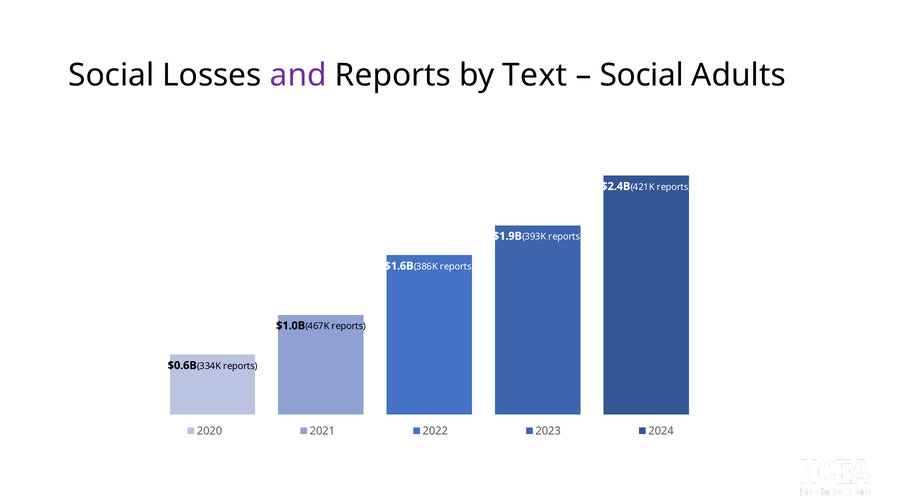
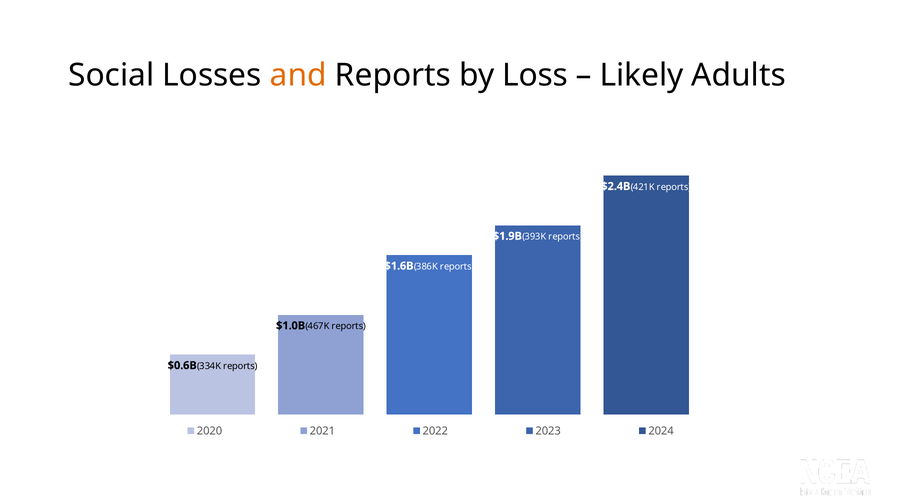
and colour: purple -> orange
Text: Text -> Loss
Social at (642, 75): Social -> Likely
